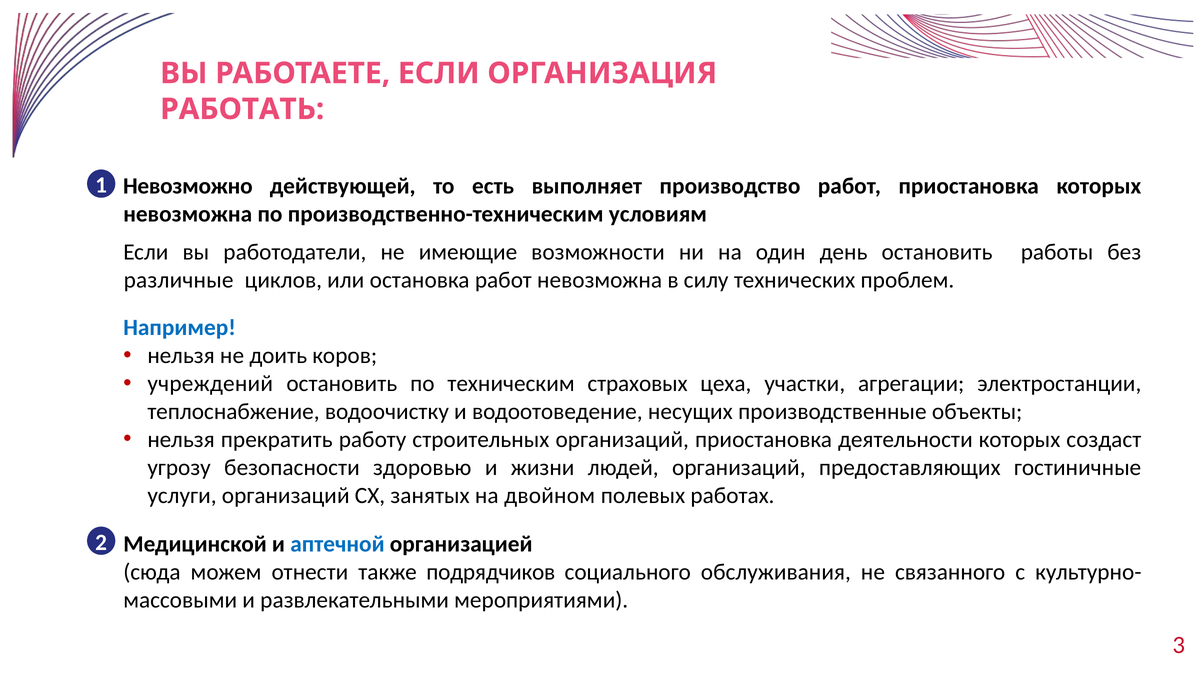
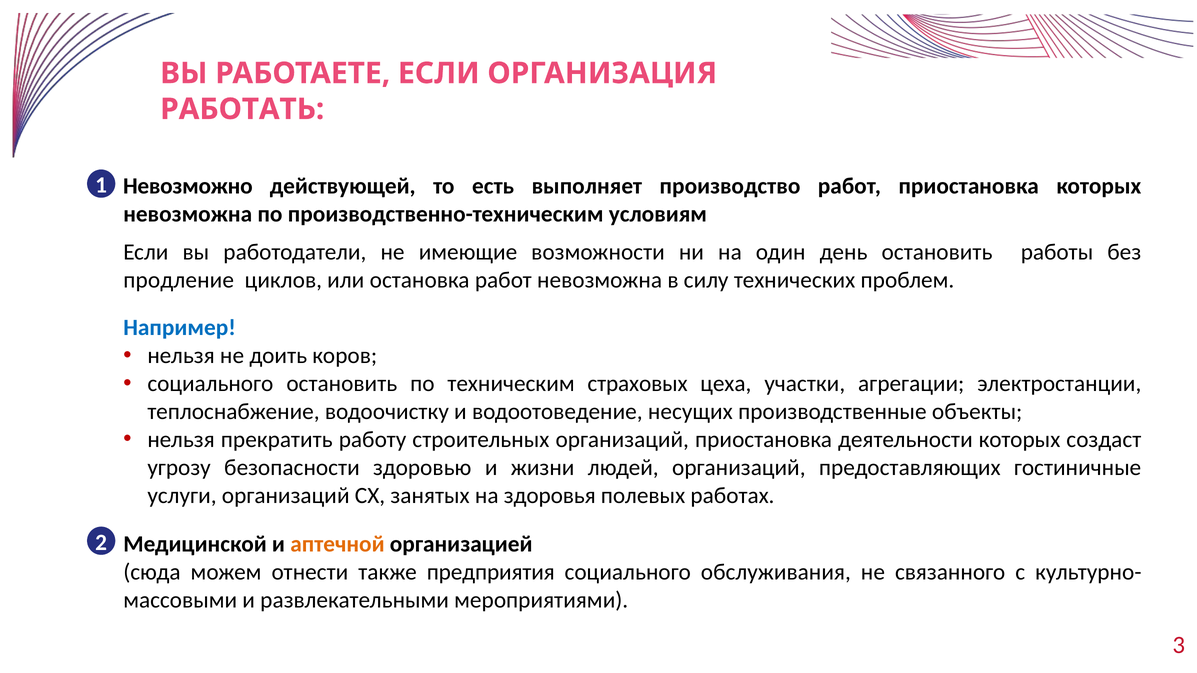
различные: различные -> продление
учреждений at (210, 384): учреждений -> социального
двойном: двойном -> здоровья
аптечной colour: blue -> orange
подрядчиков: подрядчиков -> предприятия
